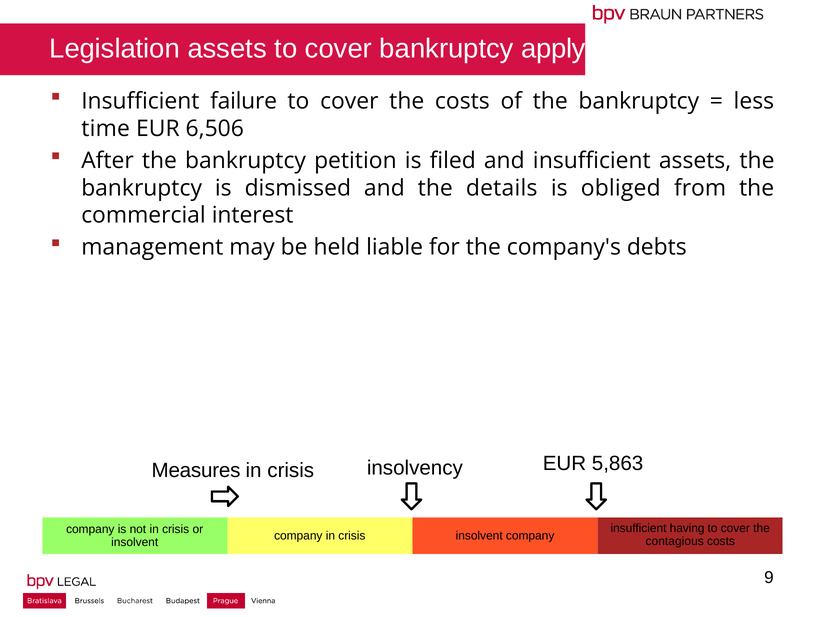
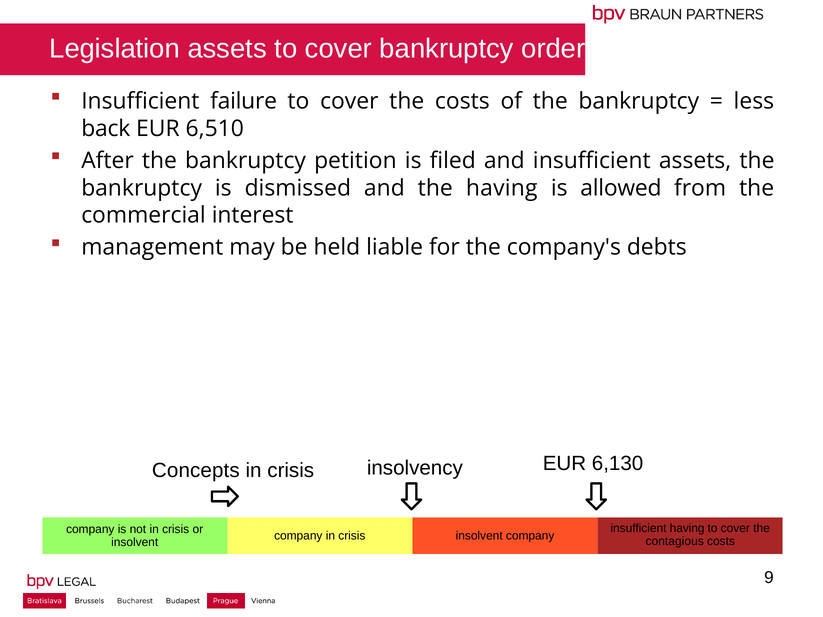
apply: apply -> order
time: time -> back
6,506: 6,506 -> 6,510
the details: details -> having
obliged: obliged -> allowed
5,863: 5,863 -> 6,130
Measures: Measures -> Concepts
